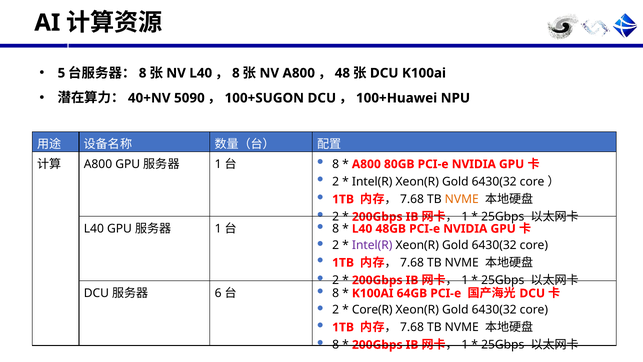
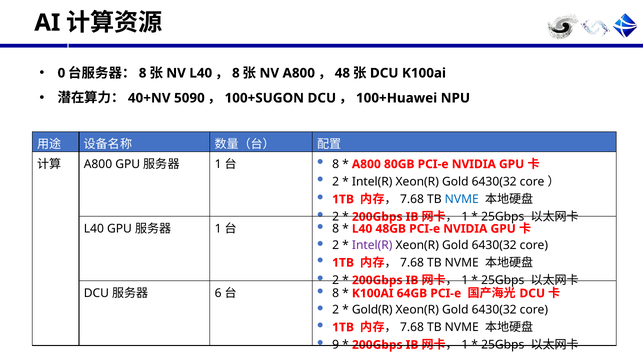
5: 5 -> 0
NVME at (462, 199) colour: orange -> blue
Core(R: Core(R -> Gold(R
8 at (336, 345): 8 -> 9
